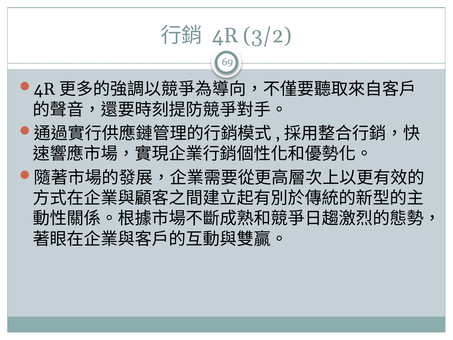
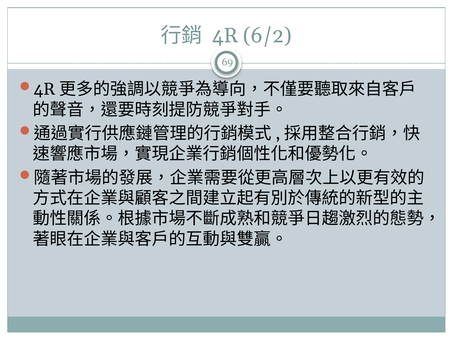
3/2: 3/2 -> 6/2
